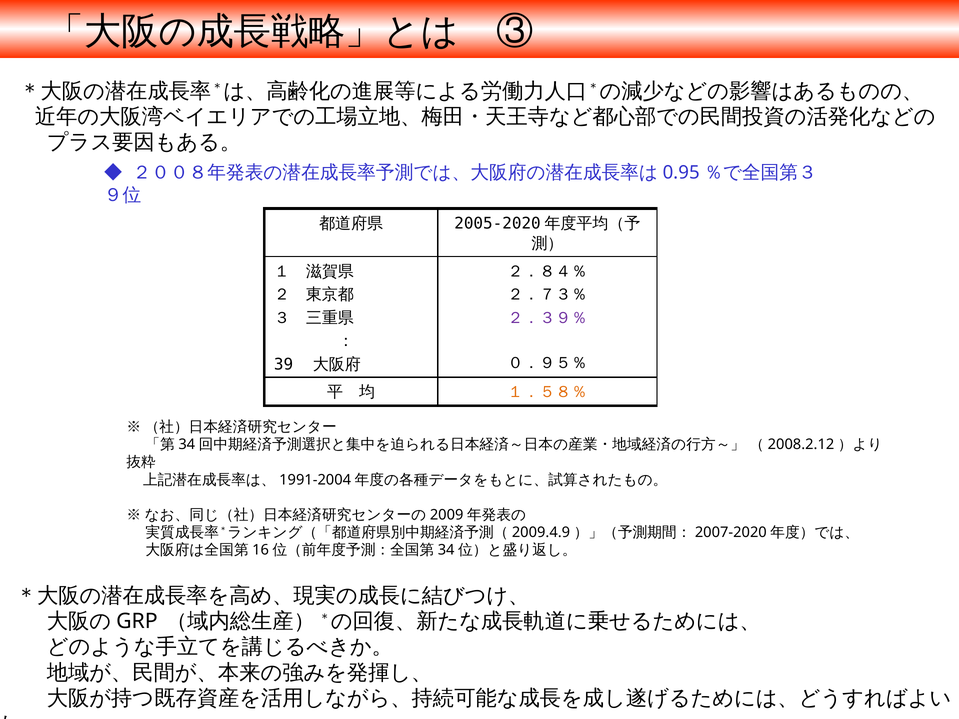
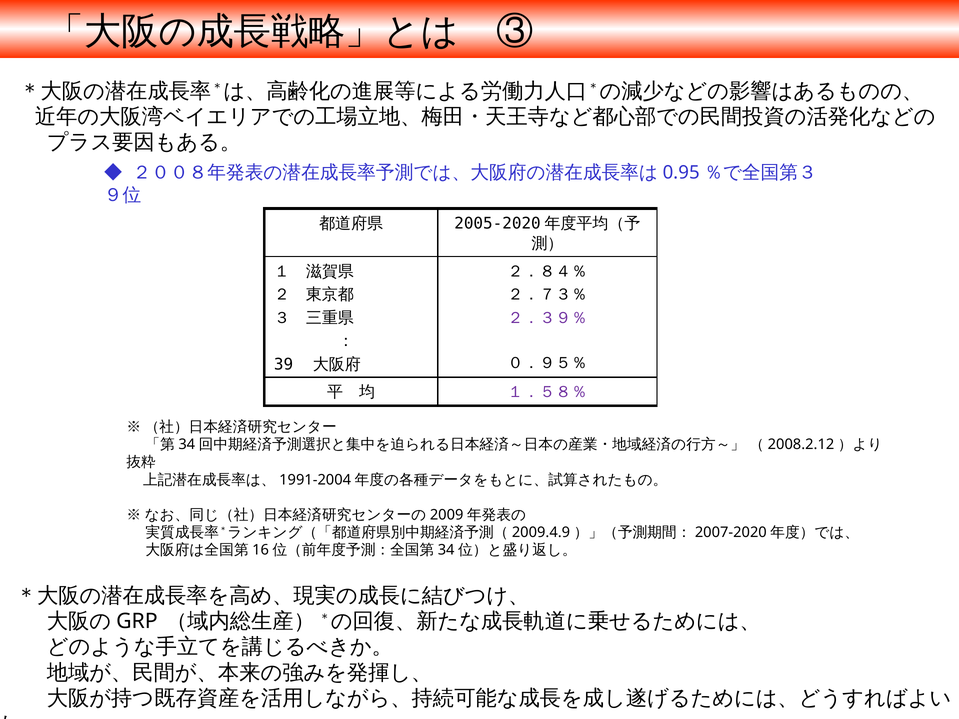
１．５８％ colour: orange -> purple
